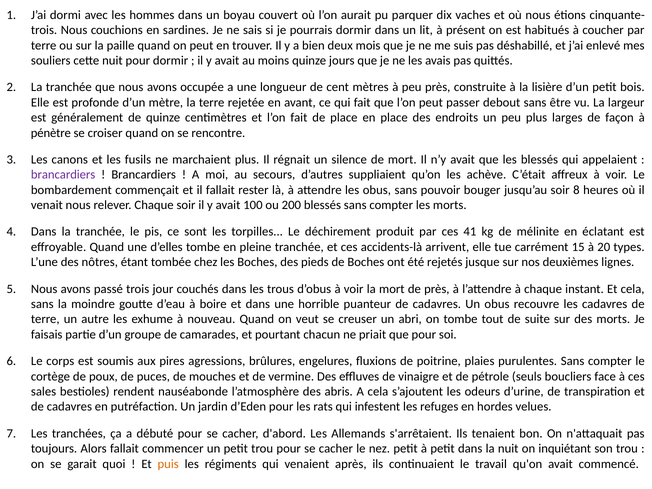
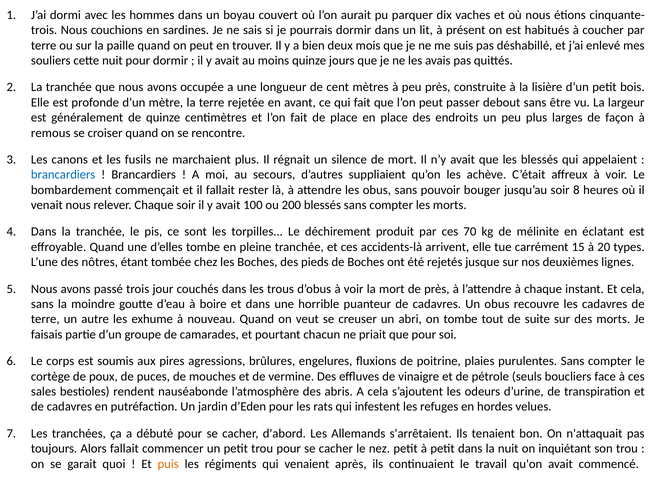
pénètre: pénètre -> remous
brancardiers at (63, 175) colour: purple -> blue
41: 41 -> 70
